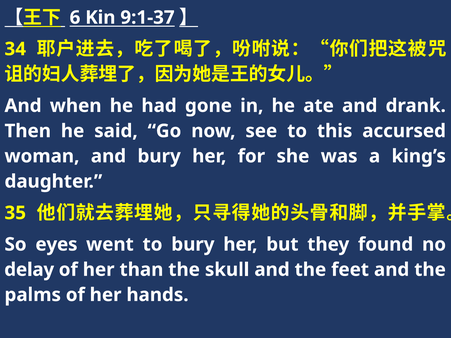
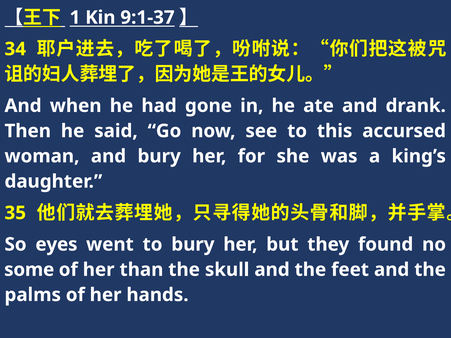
6: 6 -> 1
delay: delay -> some
